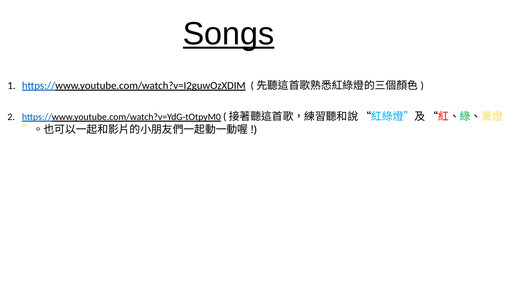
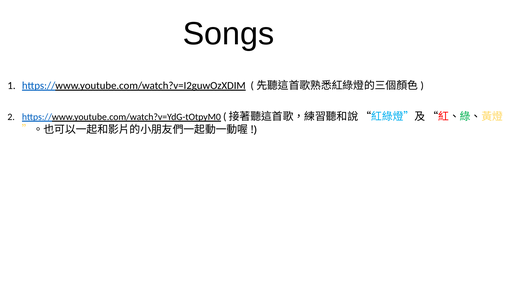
Songs underline: present -> none
